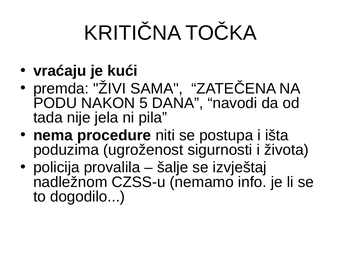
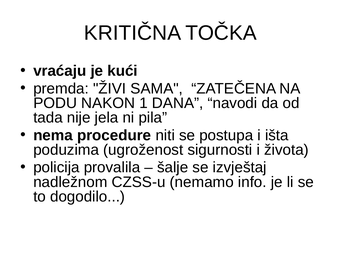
5: 5 -> 1
